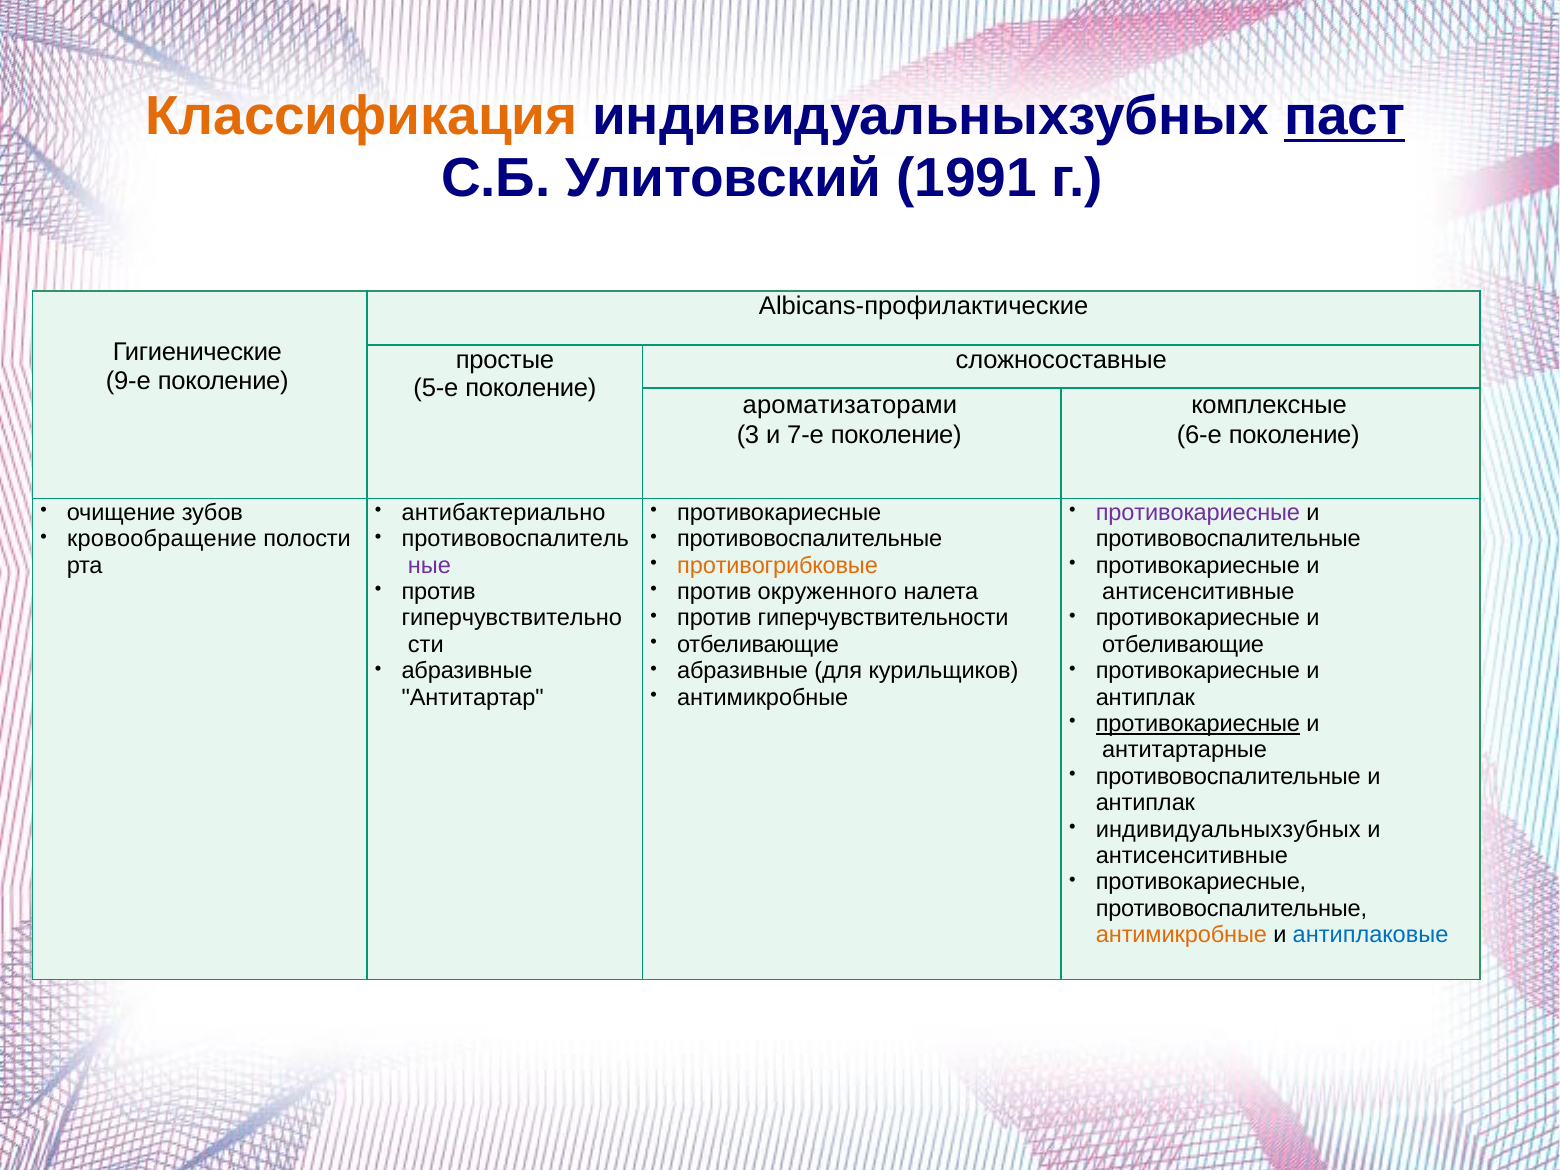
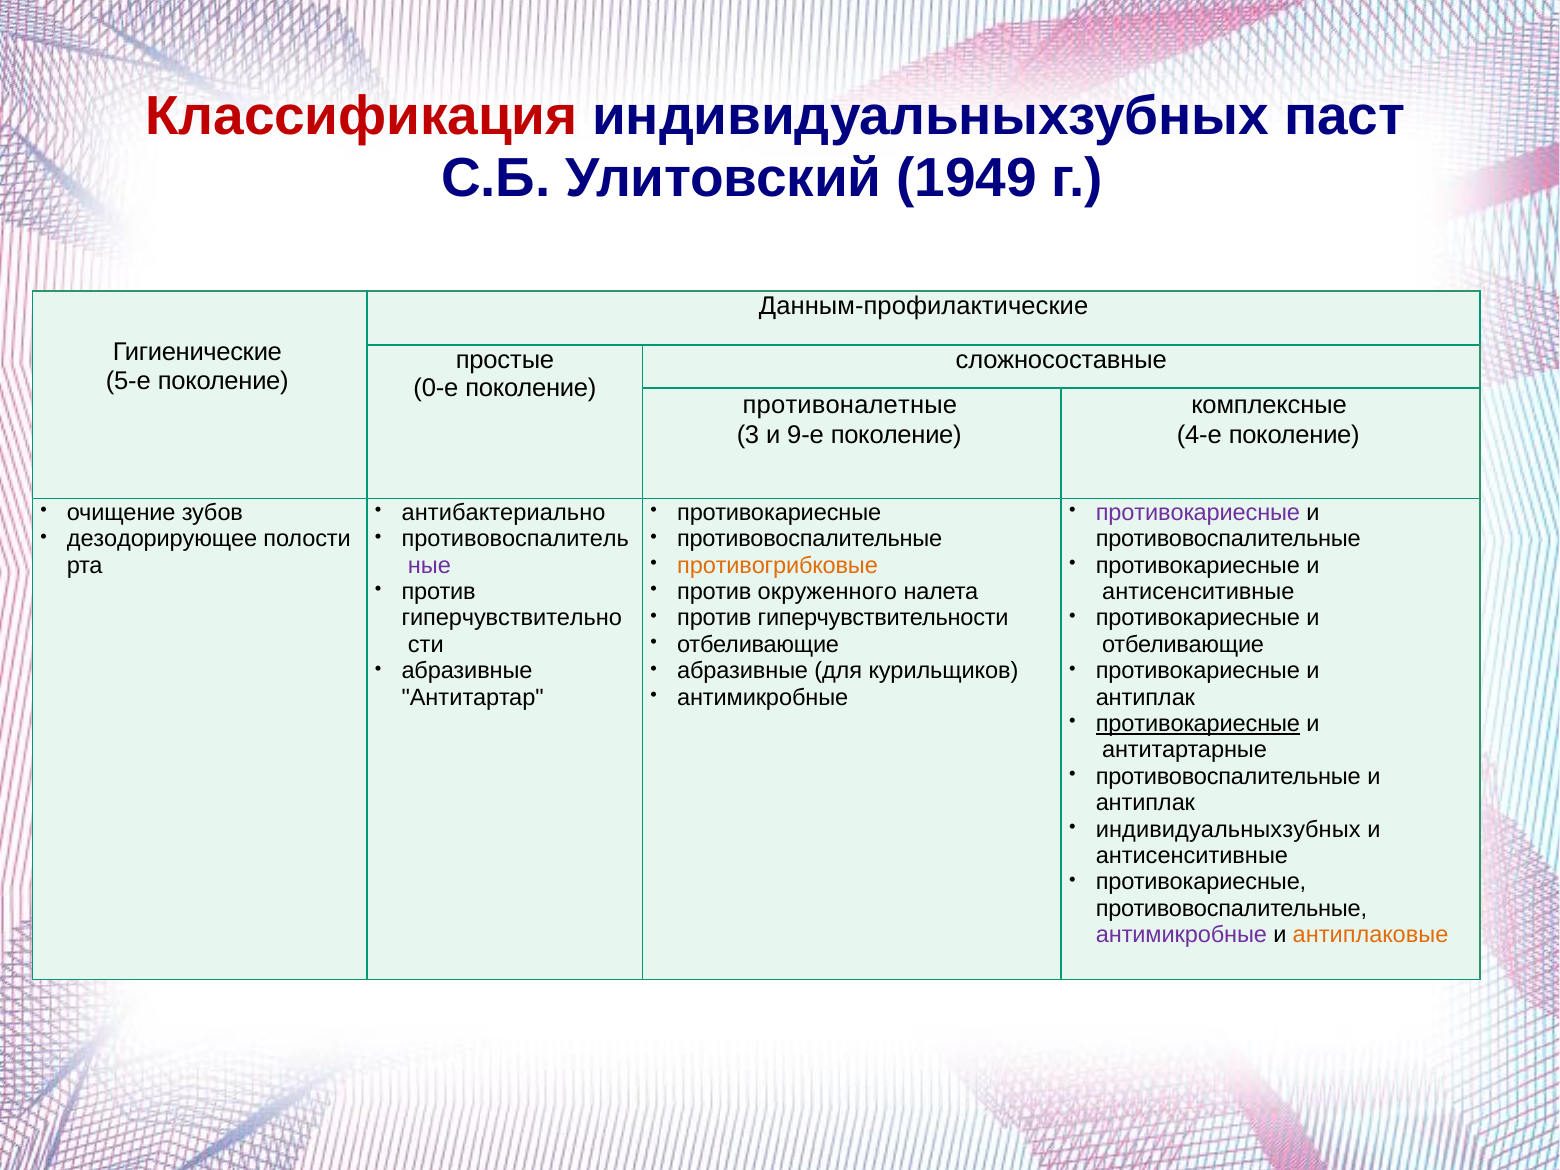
Классификация colour: orange -> red
паст underline: present -> none
1991: 1991 -> 1949
Albicans-профилактические: Albicans-профилактические -> Данным-профилактические
9-е: 9-е -> 5-е
5-е: 5-е -> 0-е
ароматизаторами: ароматизаторами -> противоналетные
7-е: 7-е -> 9-е
6-е: 6-е -> 4-е
кровообращение: кровообращение -> дезодорирующее
антимикробные at (1181, 935) colour: orange -> purple
антиплаковые colour: blue -> orange
